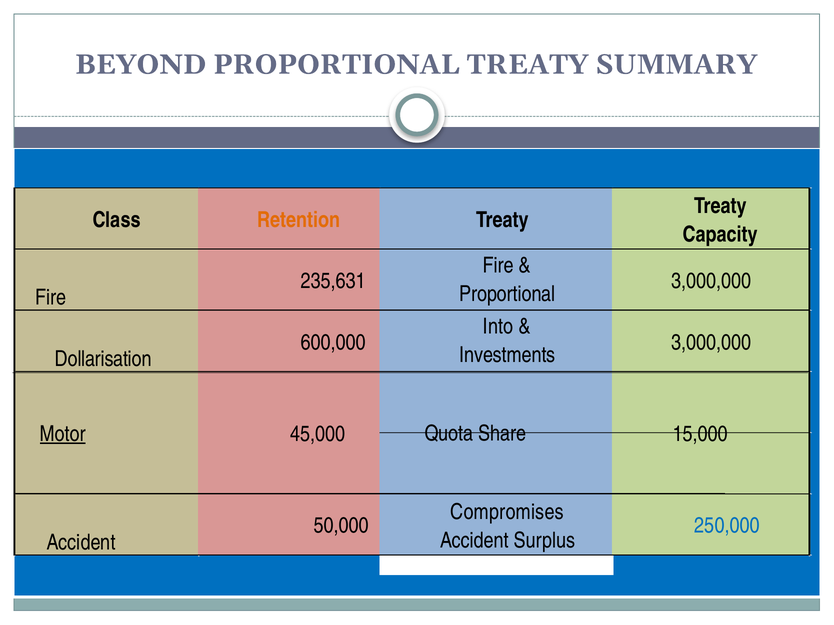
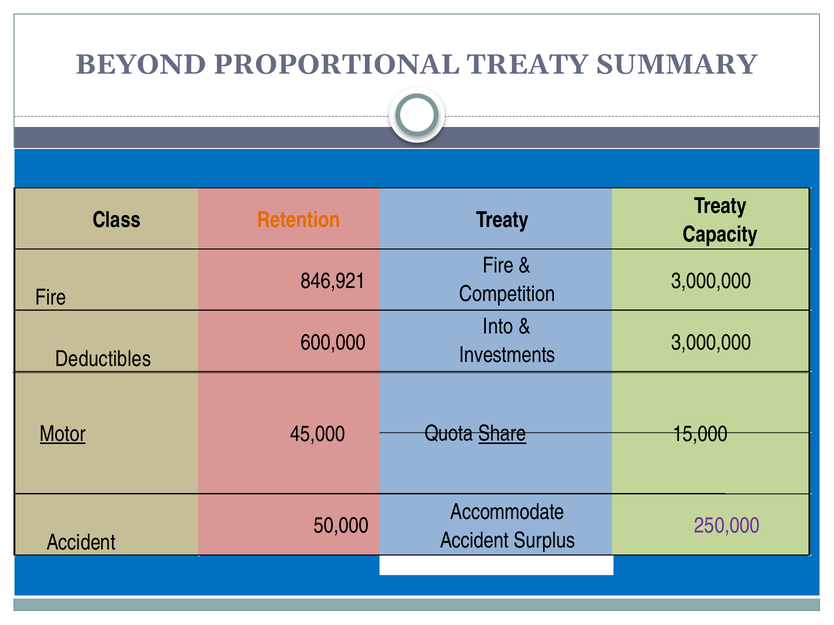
235,631: 235,631 -> 846,921
Proportional at (507, 294): Proportional -> Competition
Dollarisation: Dollarisation -> Deductibles
Share underline: none -> present
Compromises: Compromises -> Accommodate
250,000 colour: blue -> purple
